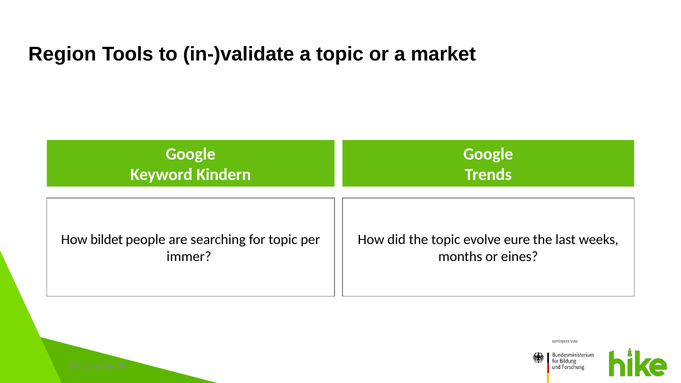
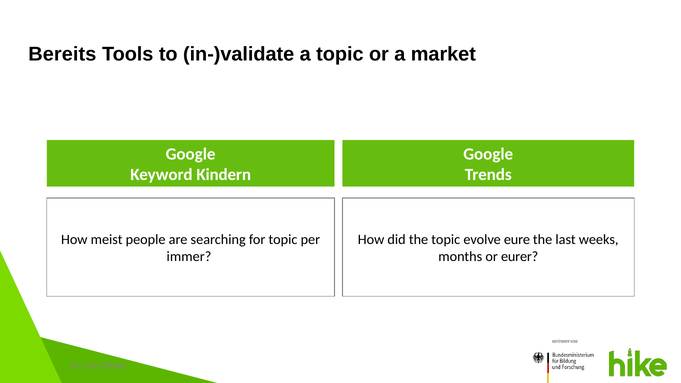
Region: Region -> Bereits
bildet: bildet -> meist
eines: eines -> eurer
